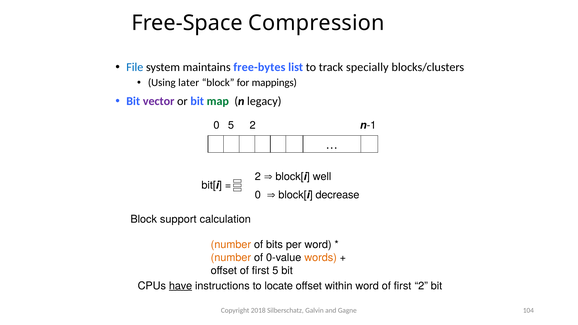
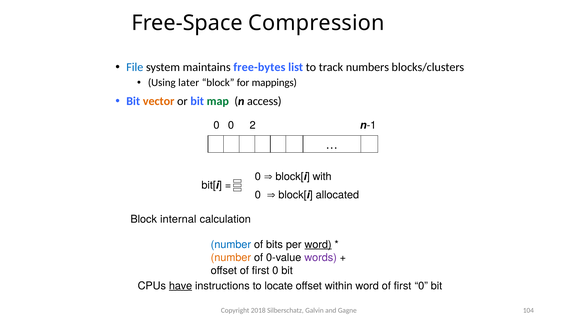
specially: specially -> numbers
vector colour: purple -> orange
legacy: legacy -> access
0 5: 5 -> 0
2 at (258, 177): 2 -> 0
well: well -> with
decrease: decrease -> allocated
support: support -> internal
number at (231, 245) colour: orange -> blue
word at (318, 245) underline: none -> present
words colour: orange -> purple
offset of first 5: 5 -> 0
word of first 2: 2 -> 0
